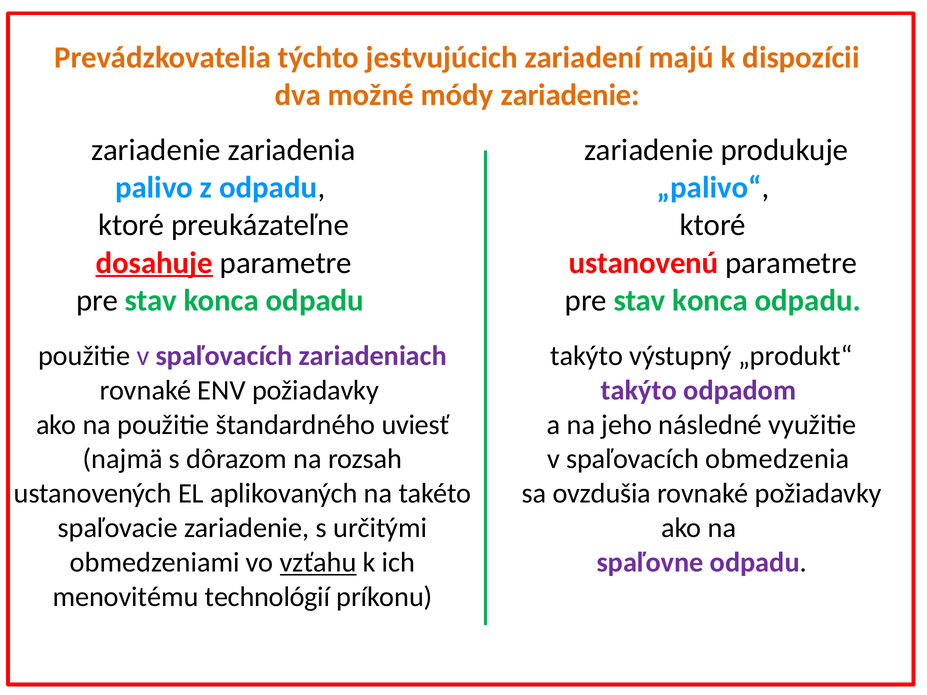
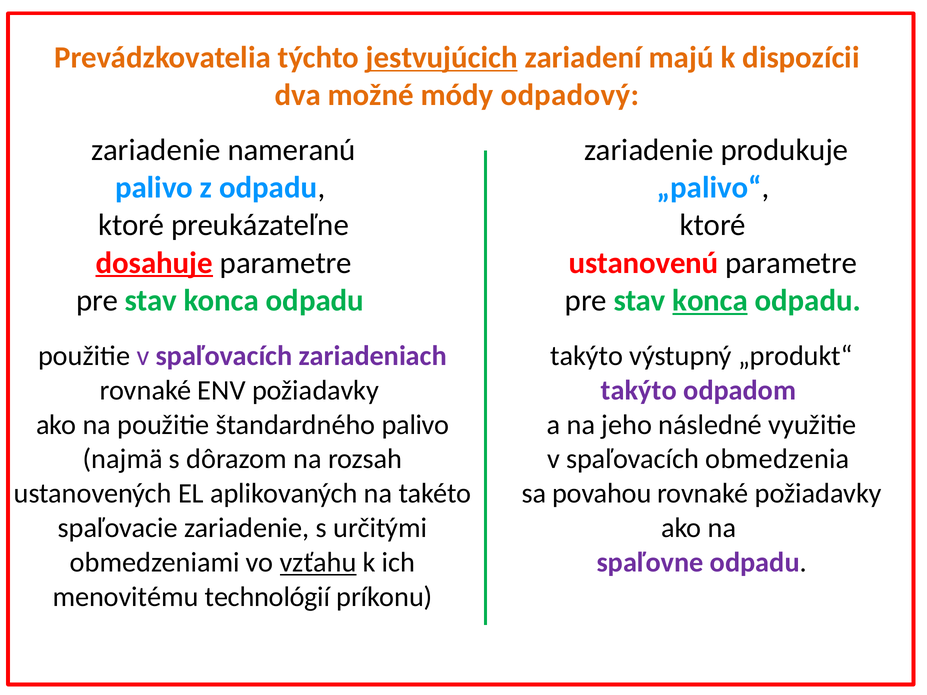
jestvujúcich underline: none -> present
módy zariadenie: zariadenie -> odpadový
zariadenia: zariadenia -> nameranú
konca at (710, 301) underline: none -> present
štandardného uviesť: uviesť -> palivo
ovzdušia: ovzdušia -> povahou
